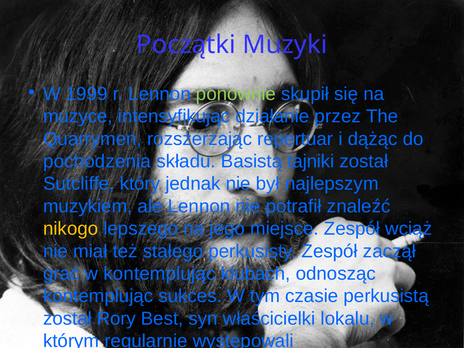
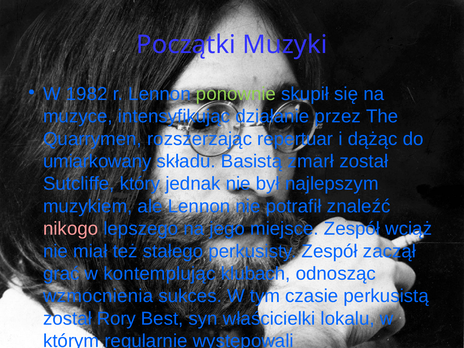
1999: 1999 -> 1982
pochodzenia: pochodzenia -> umiarkowany
tajniki: tajniki -> zmarł
nikogo colour: yellow -> pink
kontemplując at (98, 296): kontemplując -> wzmocnienia
